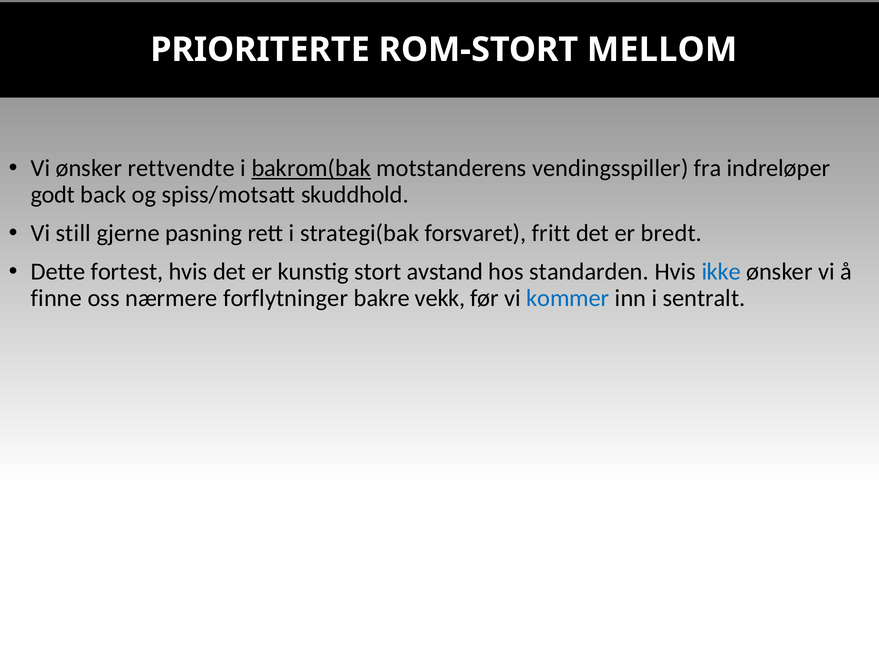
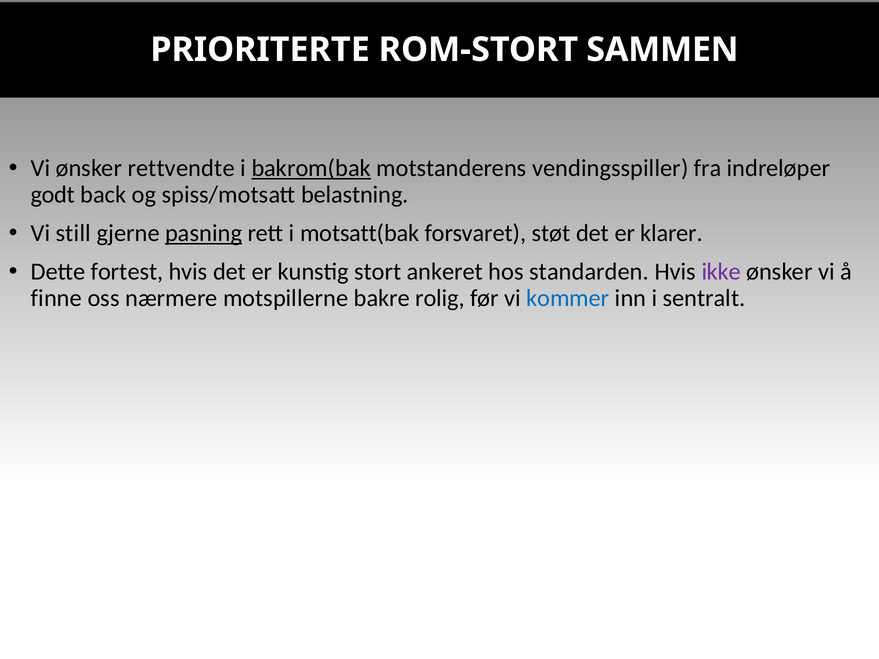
MELLOM: MELLOM -> SAMMEN
skuddhold: skuddhold -> belastning
pasning underline: none -> present
strategi(bak: strategi(bak -> motsatt(bak
fritt: fritt -> støt
bredt: bredt -> klarer
avstand: avstand -> ankeret
ikke colour: blue -> purple
forflytninger: forflytninger -> motspillerne
vekk: vekk -> rolig
